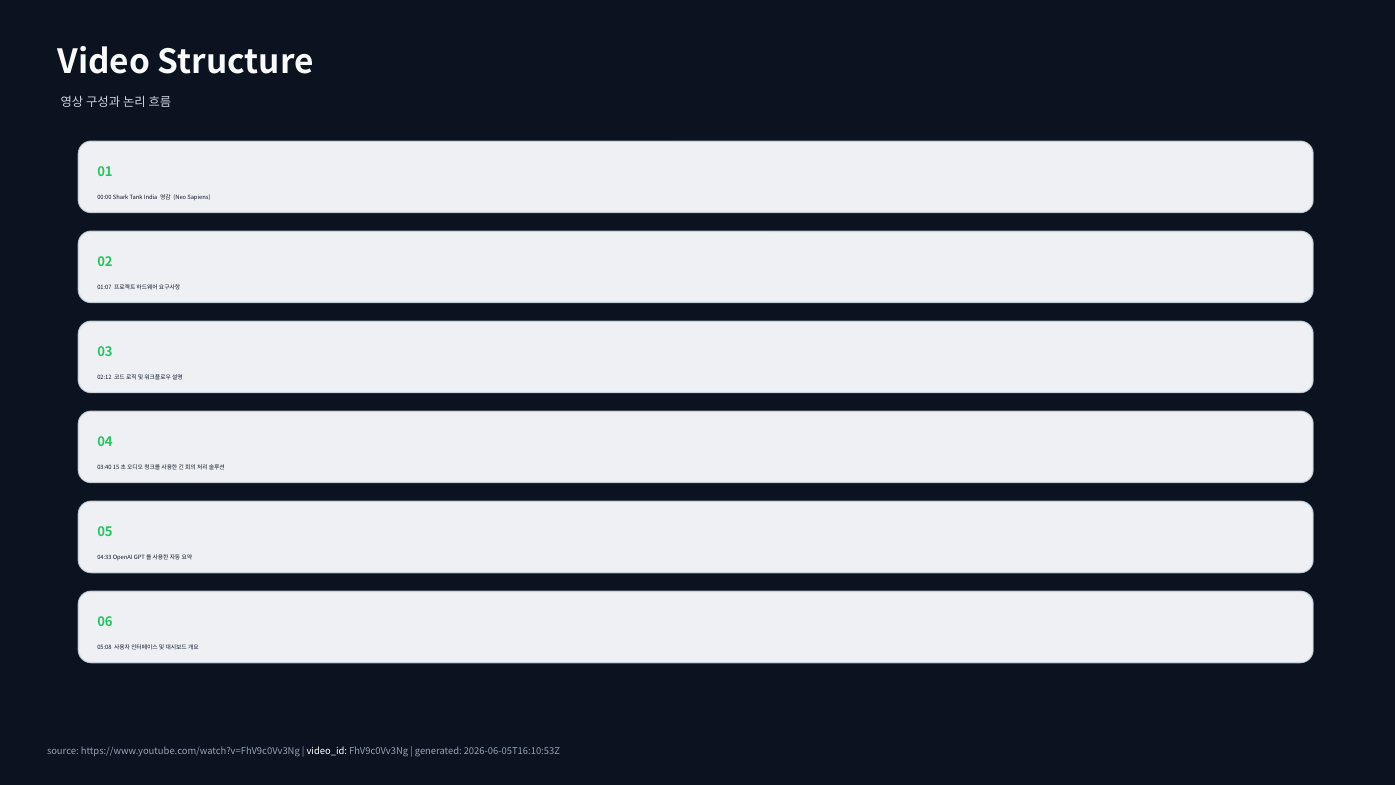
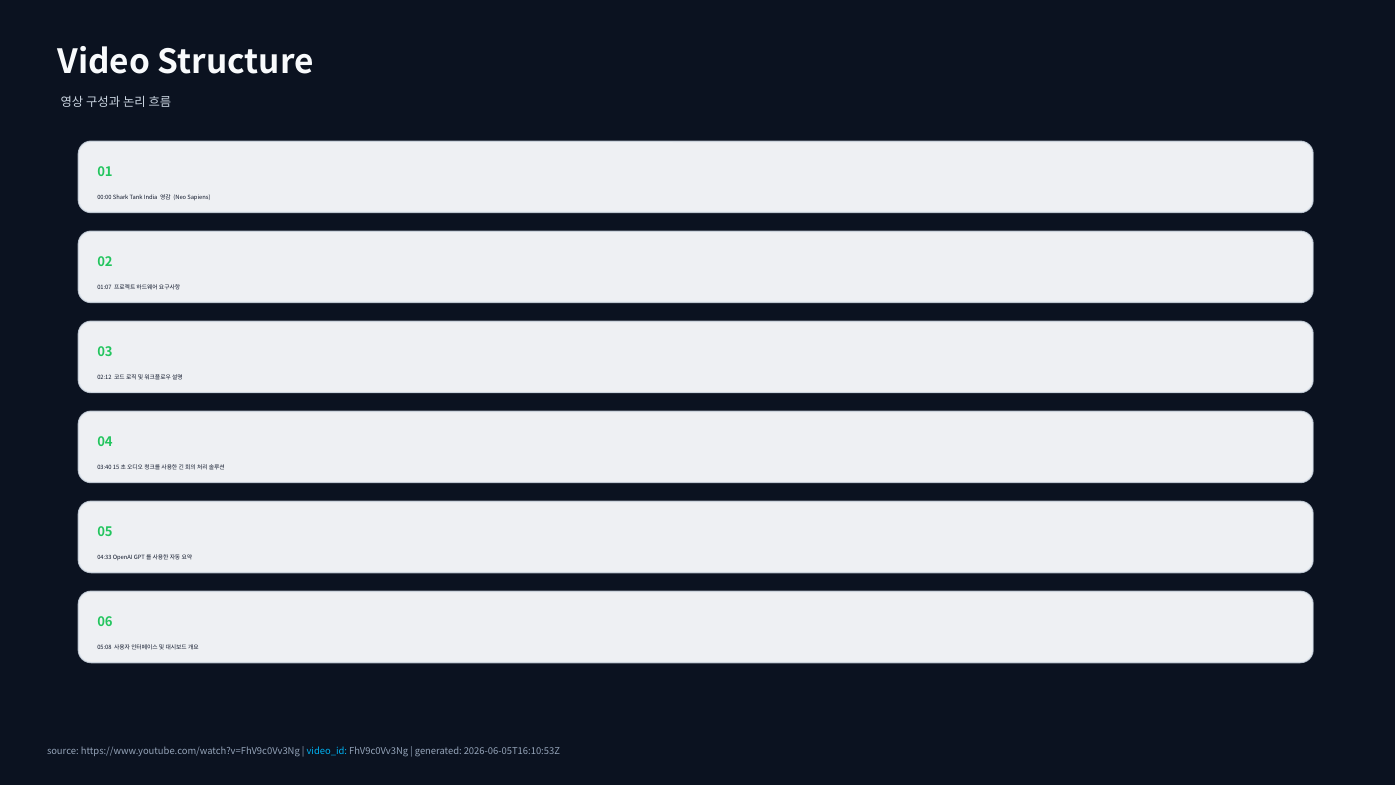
video_id colour: white -> light blue
